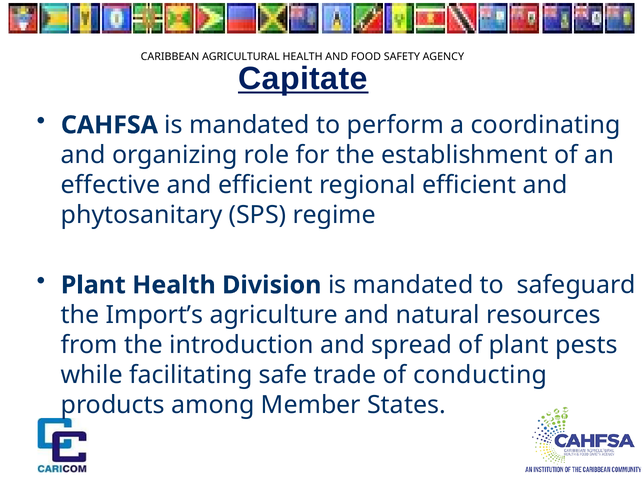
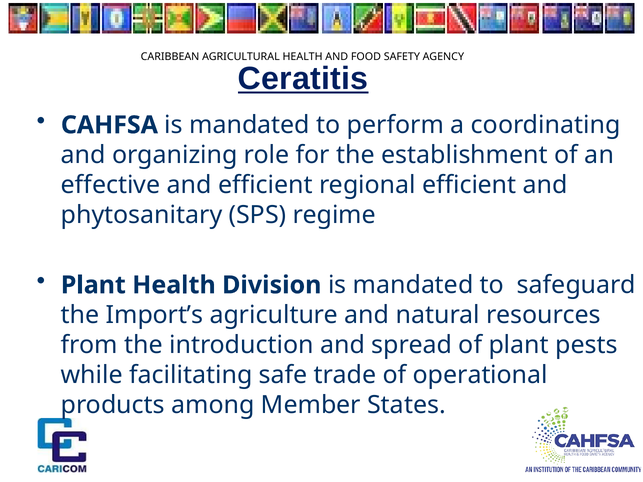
Capitate: Capitate -> Ceratitis
conducting: conducting -> operational
